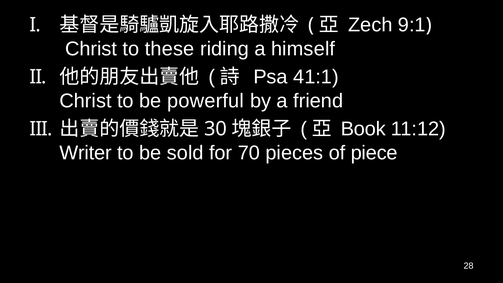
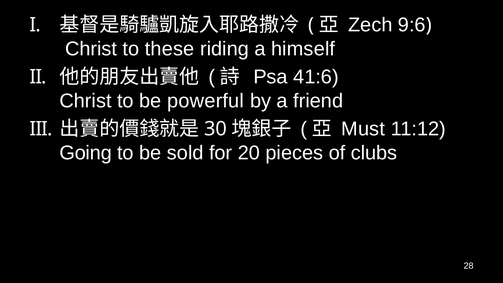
9:1: 9:1 -> 9:6
41:1: 41:1 -> 41:6
Book: Book -> Must
Writer: Writer -> Going
70: 70 -> 20
piece: piece -> clubs
